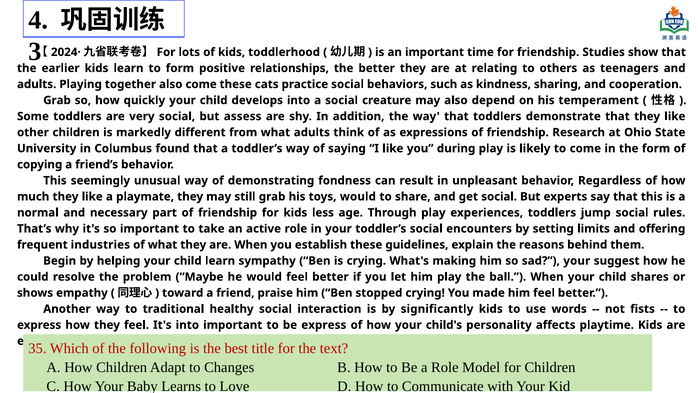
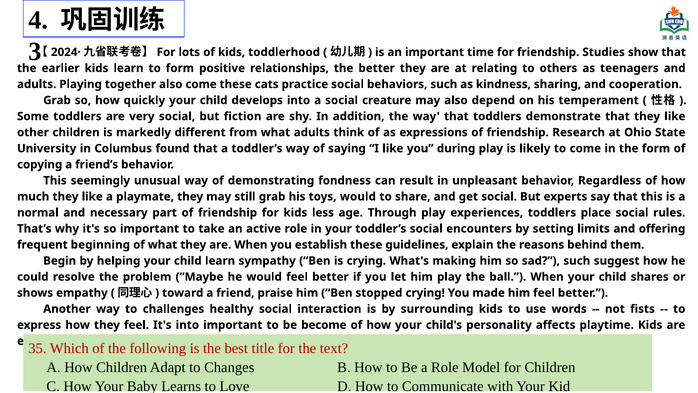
assess: assess -> fiction
jump: jump -> place
industries: industries -> beginning
sad your: your -> such
traditional: traditional -> challenges
significantly: significantly -> surrounding
be express: express -> become
